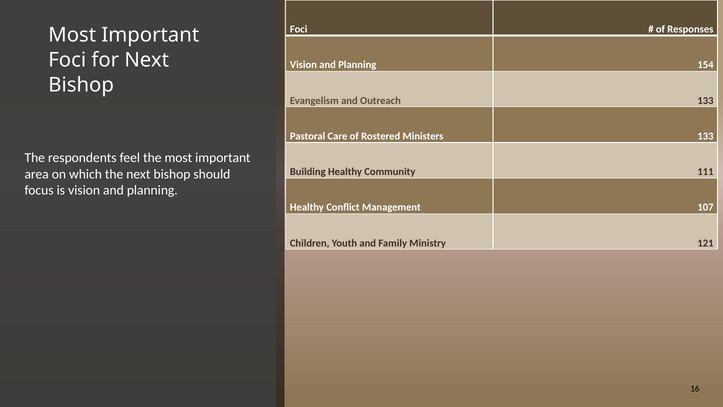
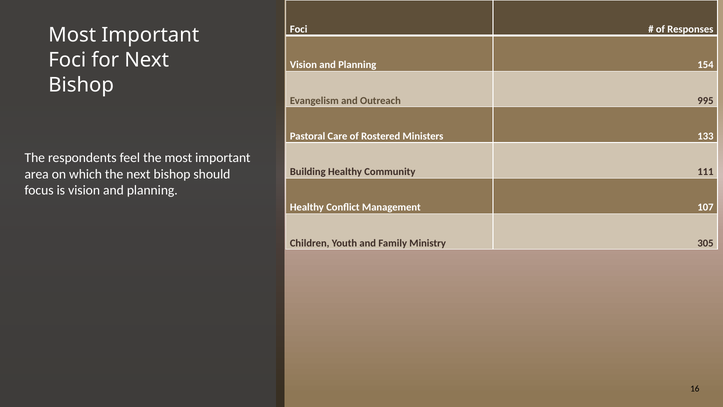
Outreach 133: 133 -> 995
121: 121 -> 305
